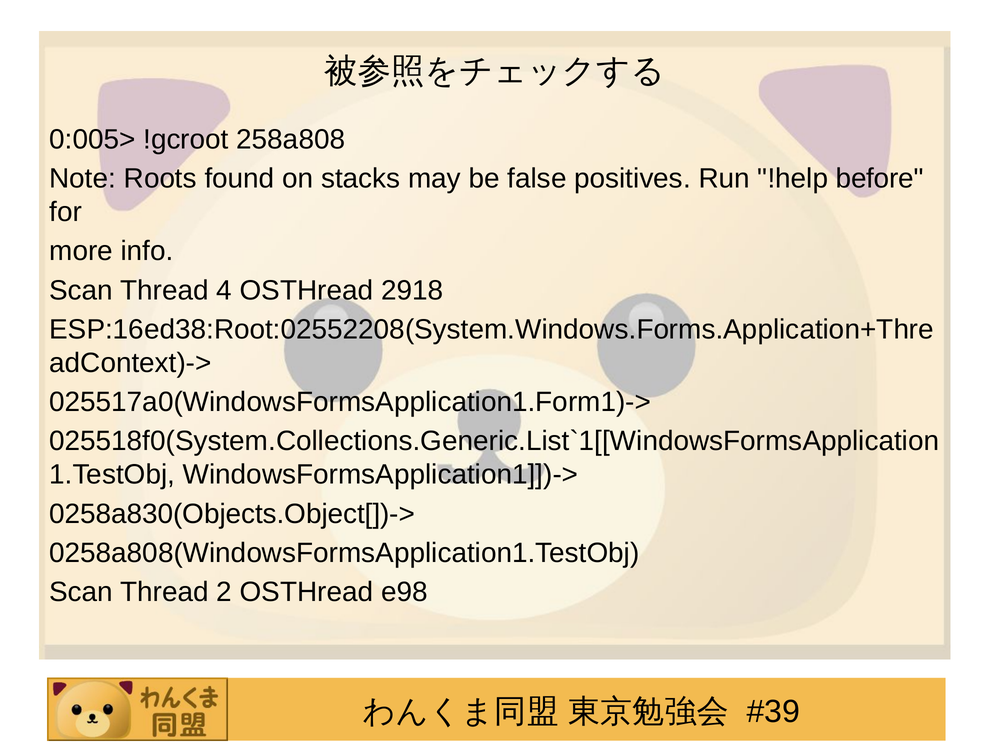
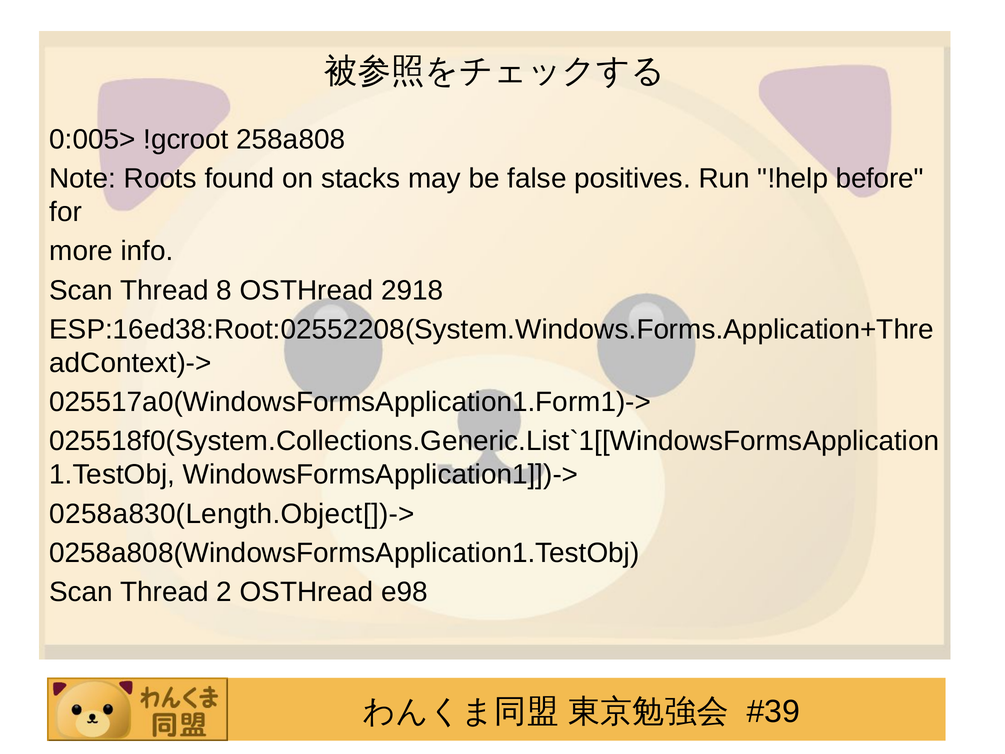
4: 4 -> 8
0258a830(Objects.Object[])->: 0258a830(Objects.Object[])-> -> 0258a830(Length.Object[])->
